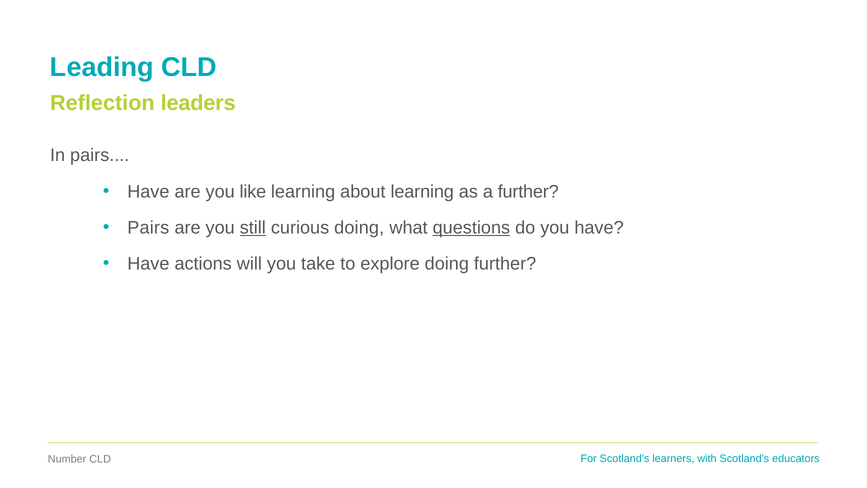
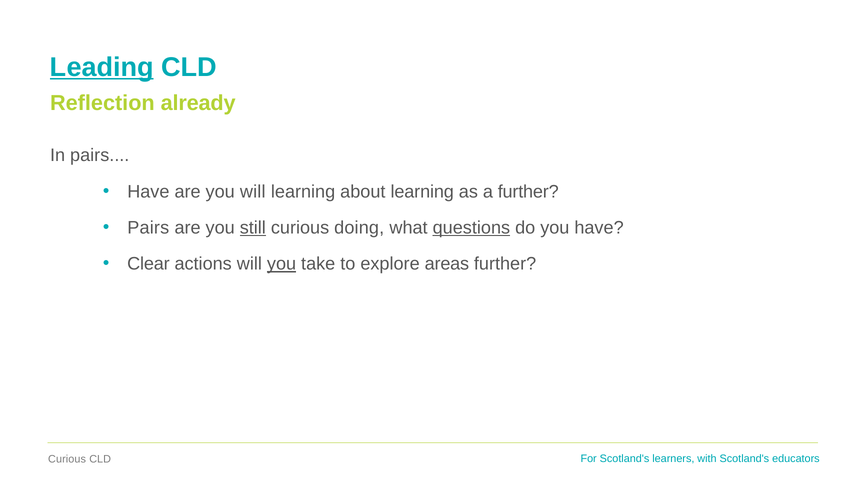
Leading underline: none -> present
leaders: leaders -> already
you like: like -> will
Have at (148, 264): Have -> Clear
you at (282, 264) underline: none -> present
explore doing: doing -> areas
Number at (67, 459): Number -> Curious
